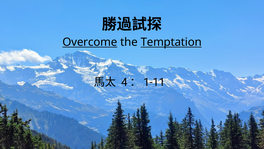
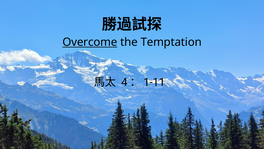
Temptation underline: present -> none
